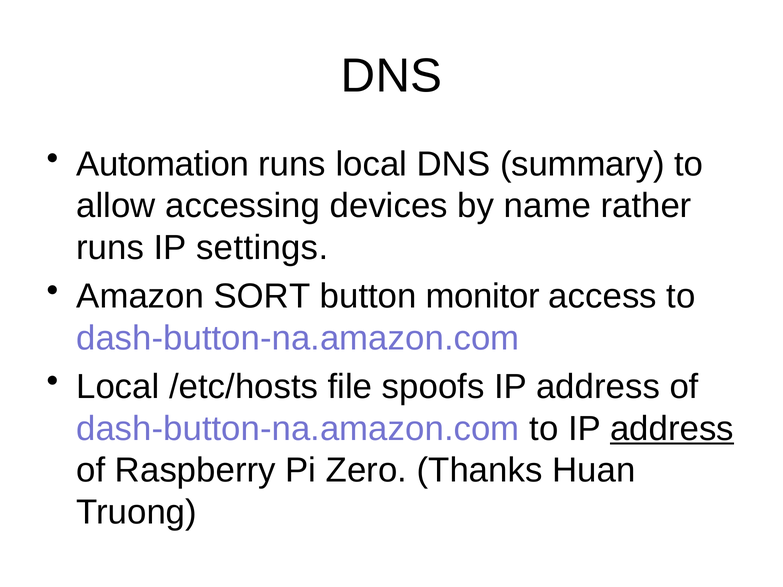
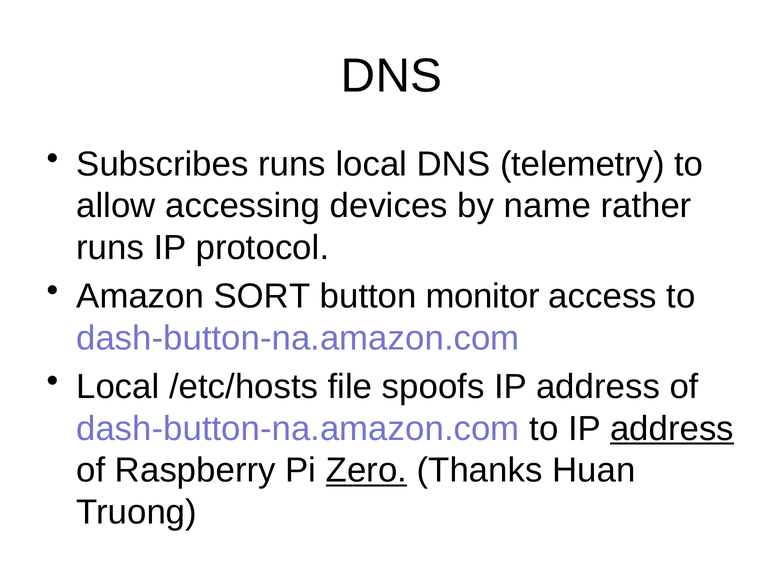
Automation: Automation -> Subscribes
summary: summary -> telemetry
settings: settings -> protocol
Zero underline: none -> present
